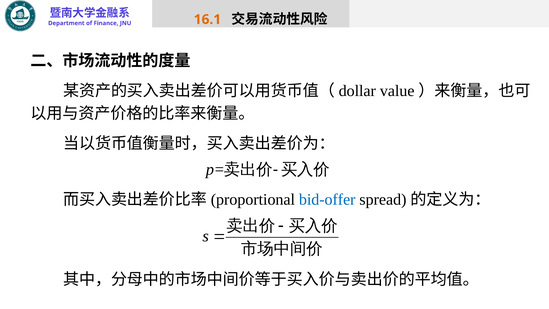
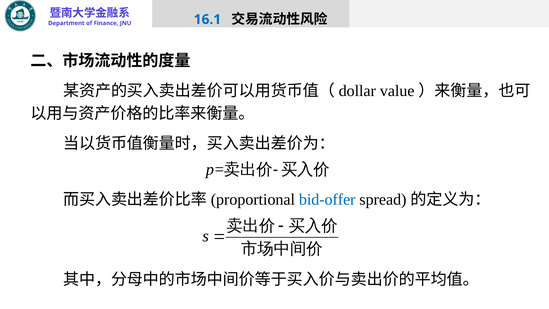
16.1 colour: orange -> blue
